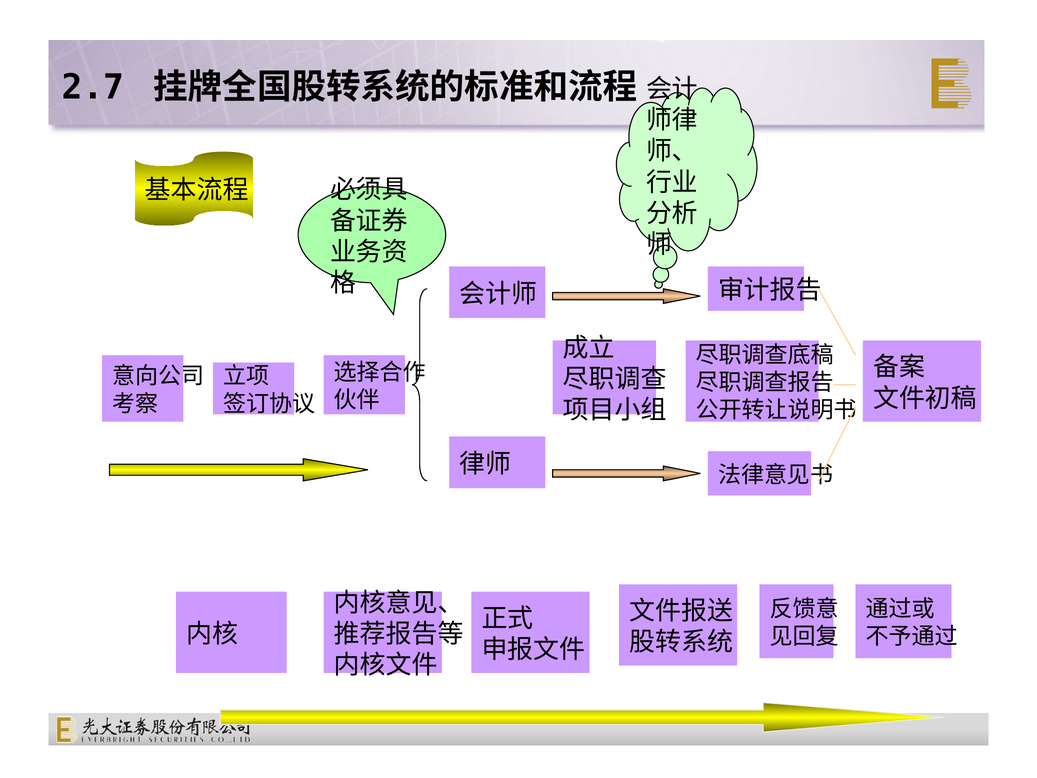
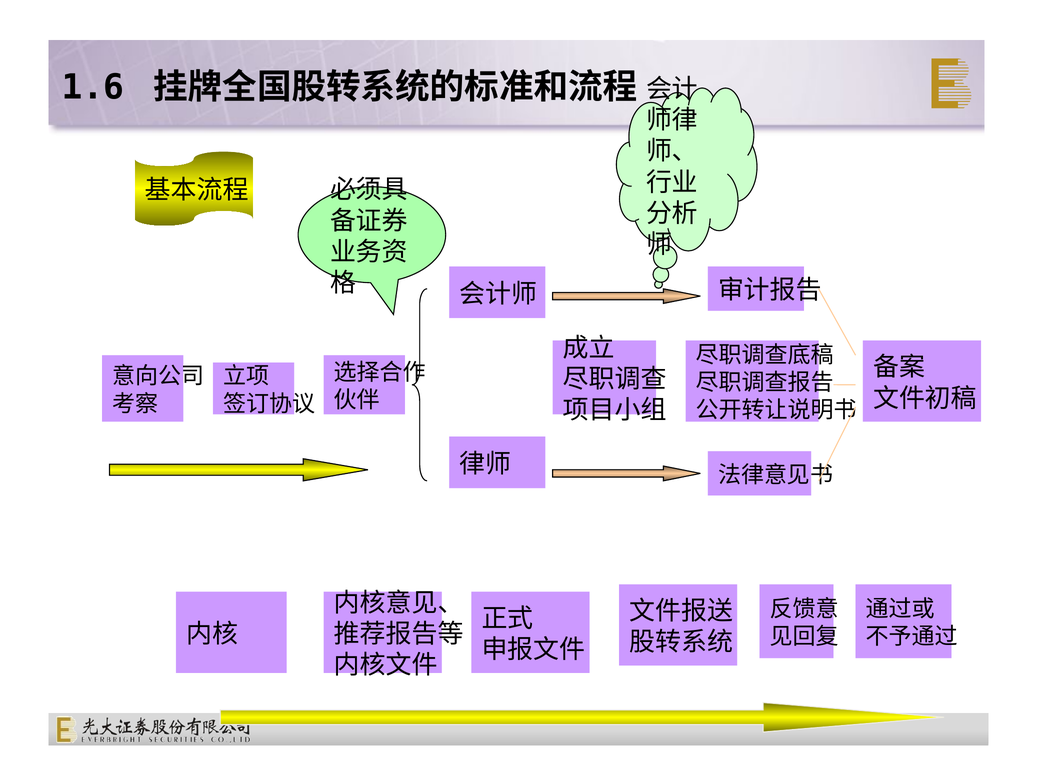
2.7: 2.7 -> 1.6
